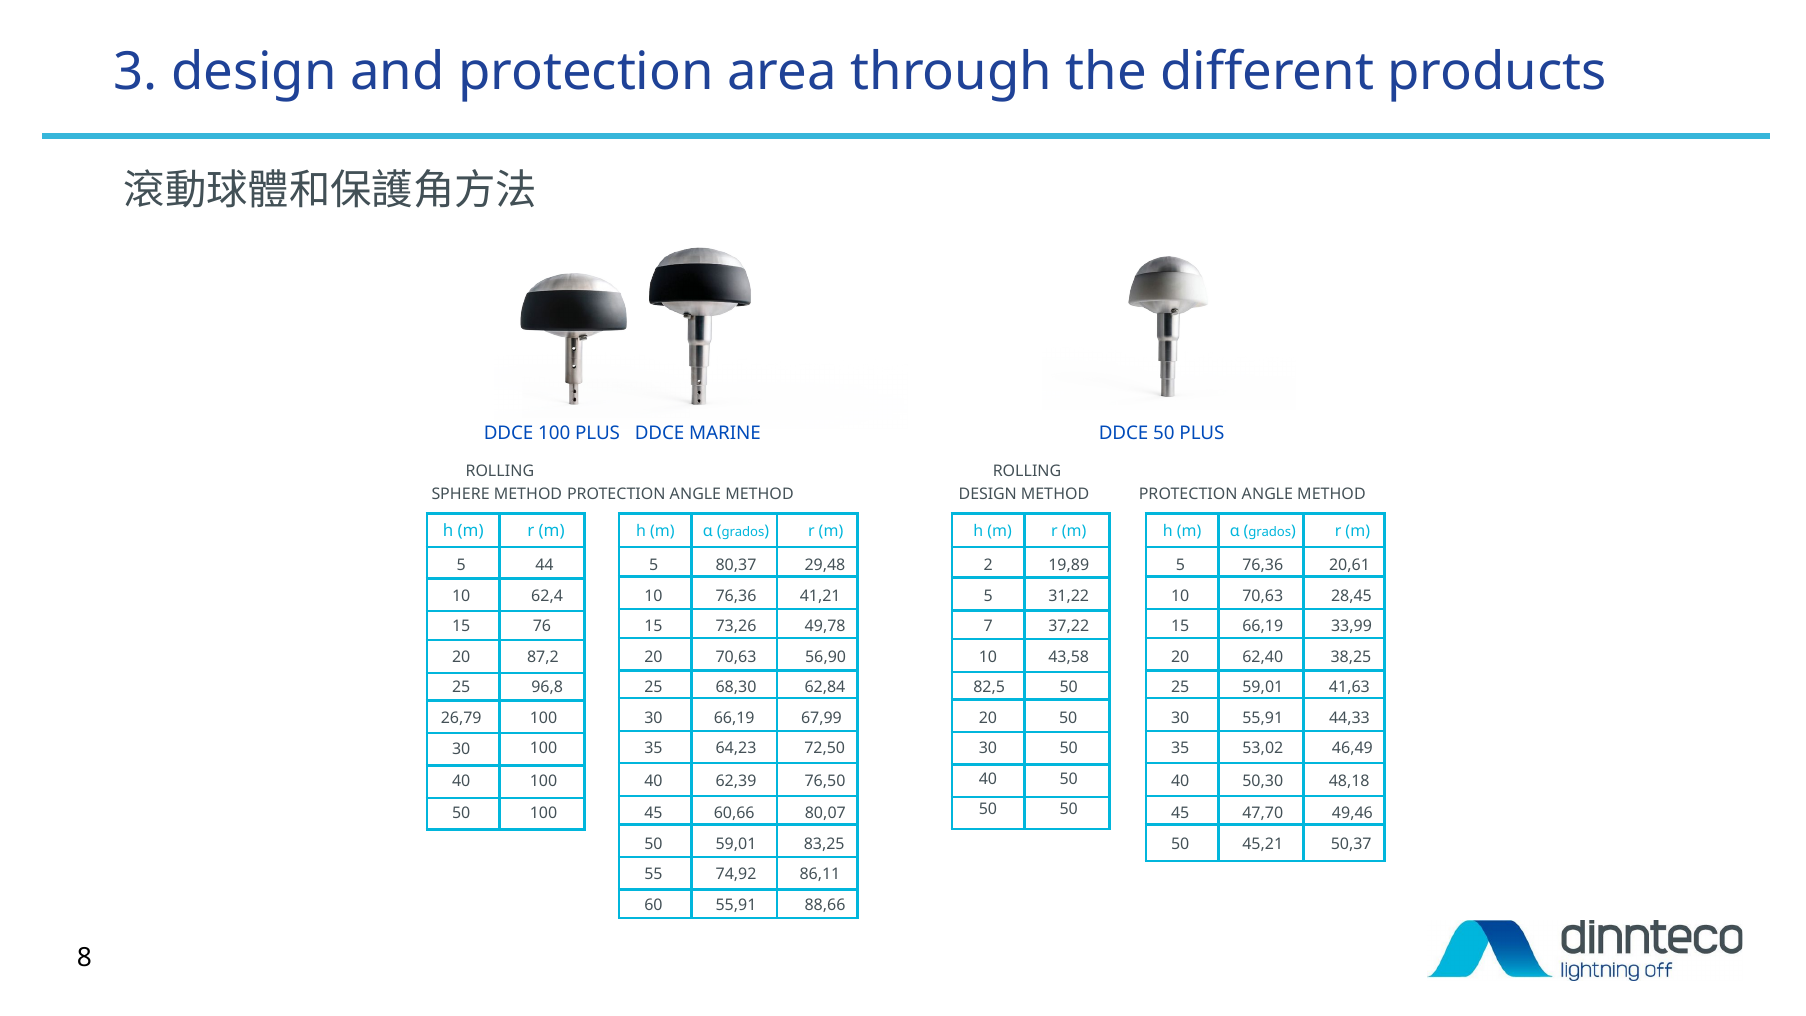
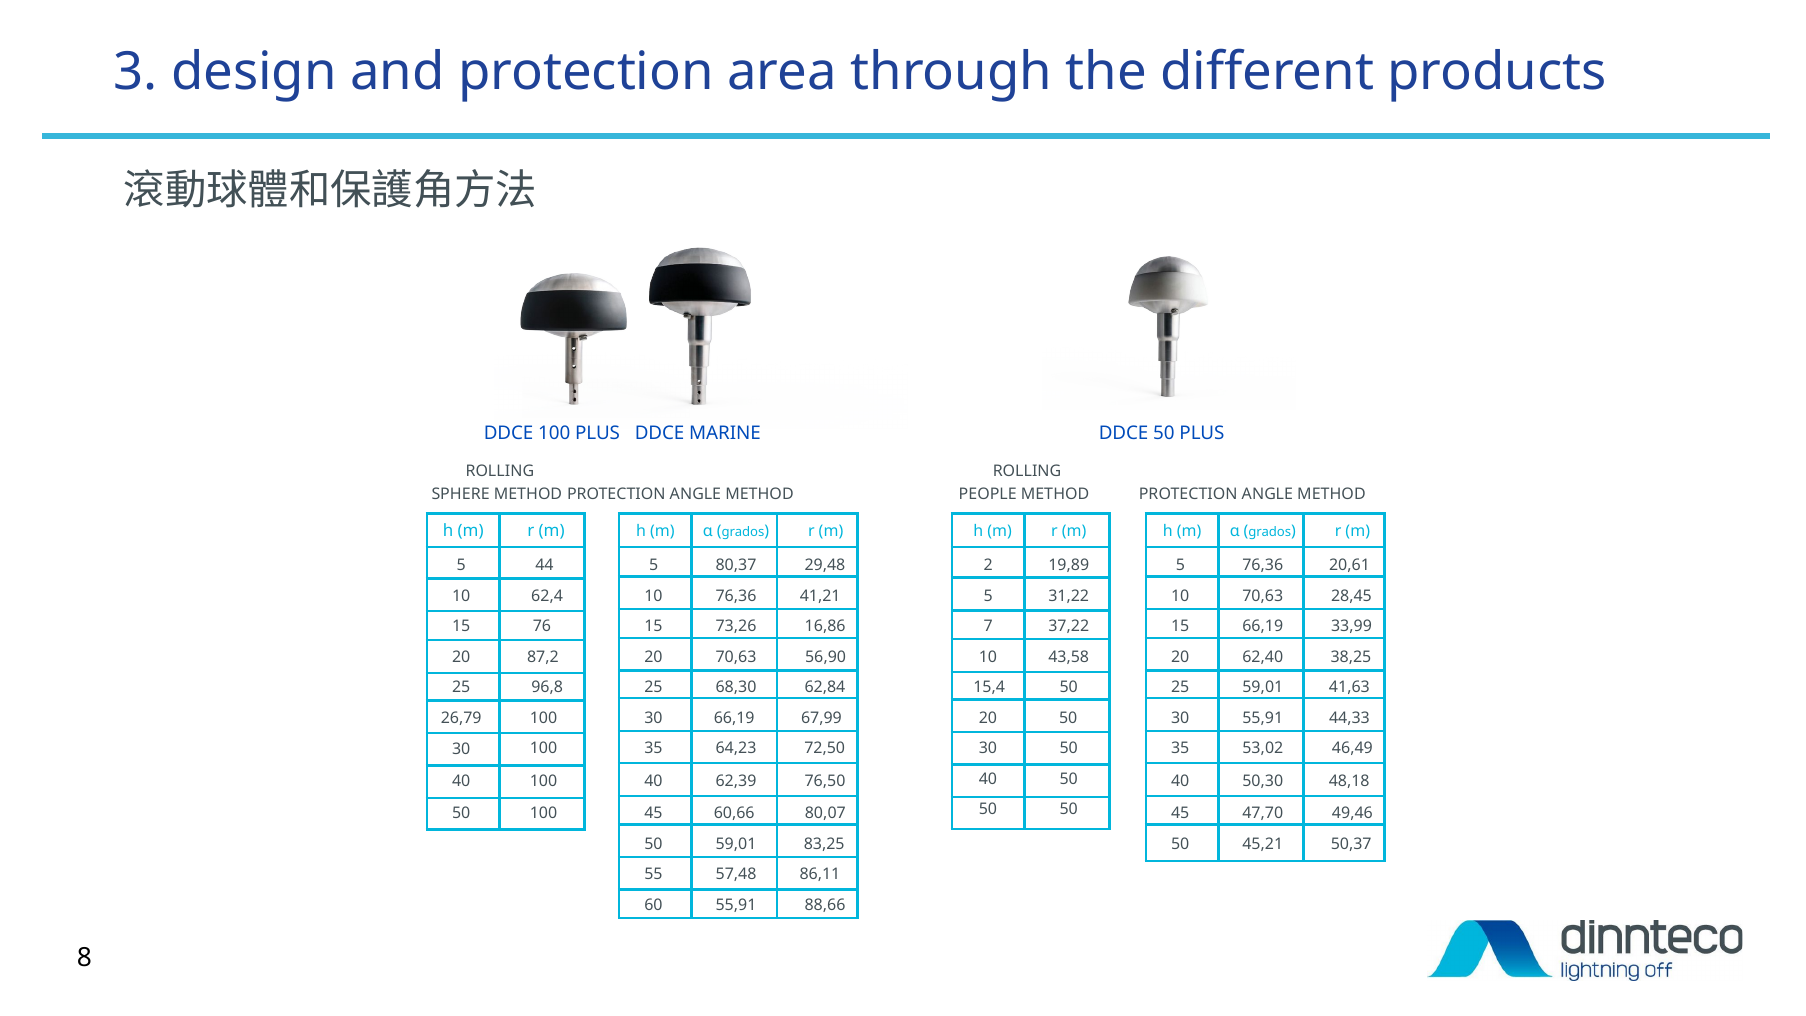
DESIGN at (988, 494): DESIGN -> PEOPLE
49,78: 49,78 -> 16,86
82,5: 82,5 -> 15,4
74,92: 74,92 -> 57,48
